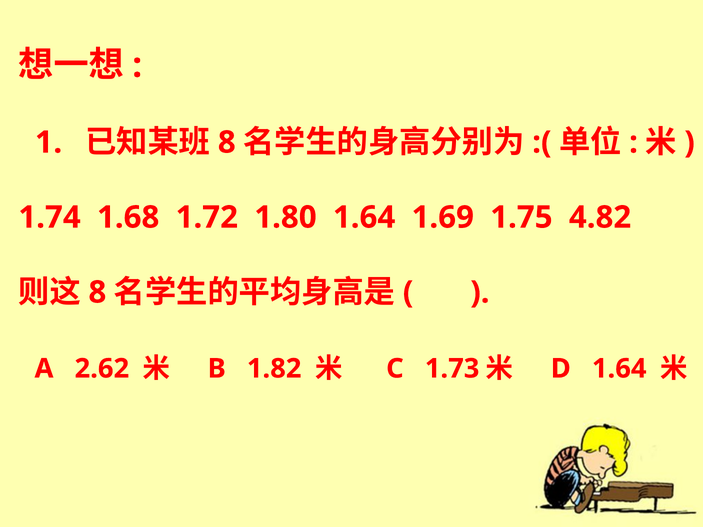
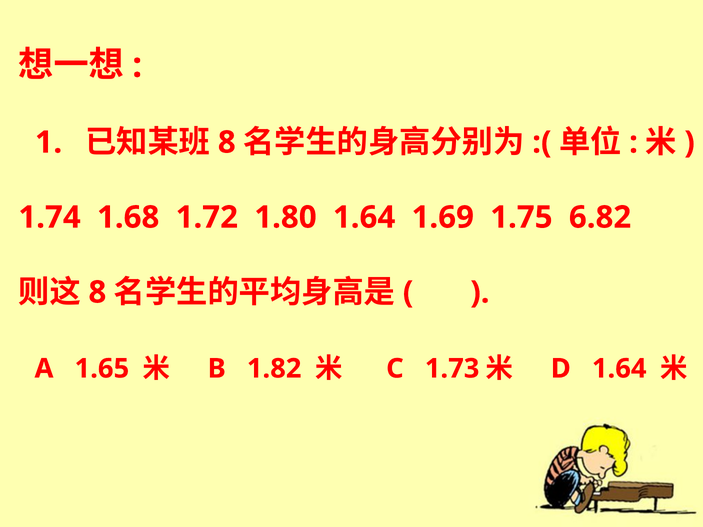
4.82: 4.82 -> 6.82
2.62: 2.62 -> 1.65
